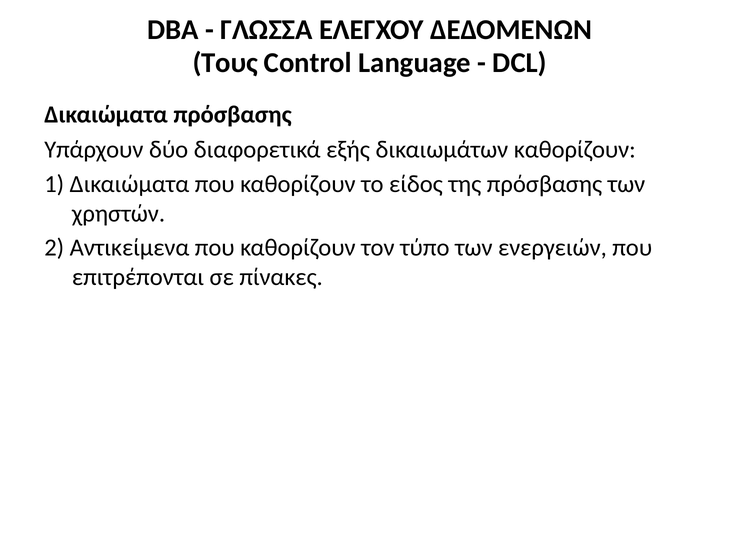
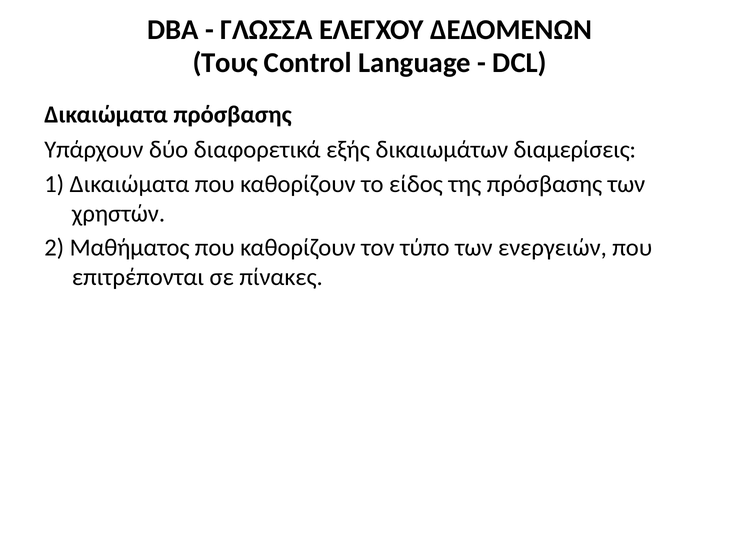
δικαιωμάτων καθορίζουν: καθορίζουν -> διαμερίσεις
Αντικείμενα: Αντικείμενα -> Μαθήματος
